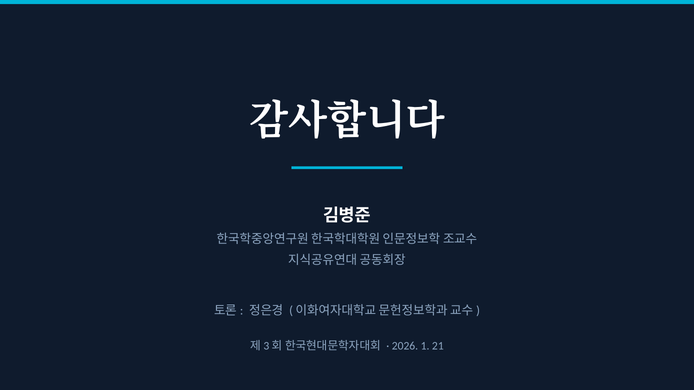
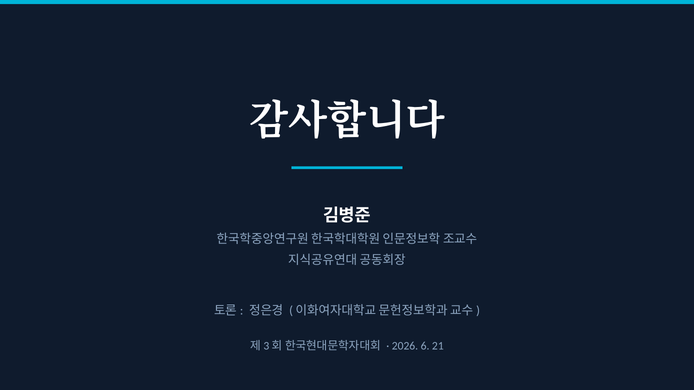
1: 1 -> 6
